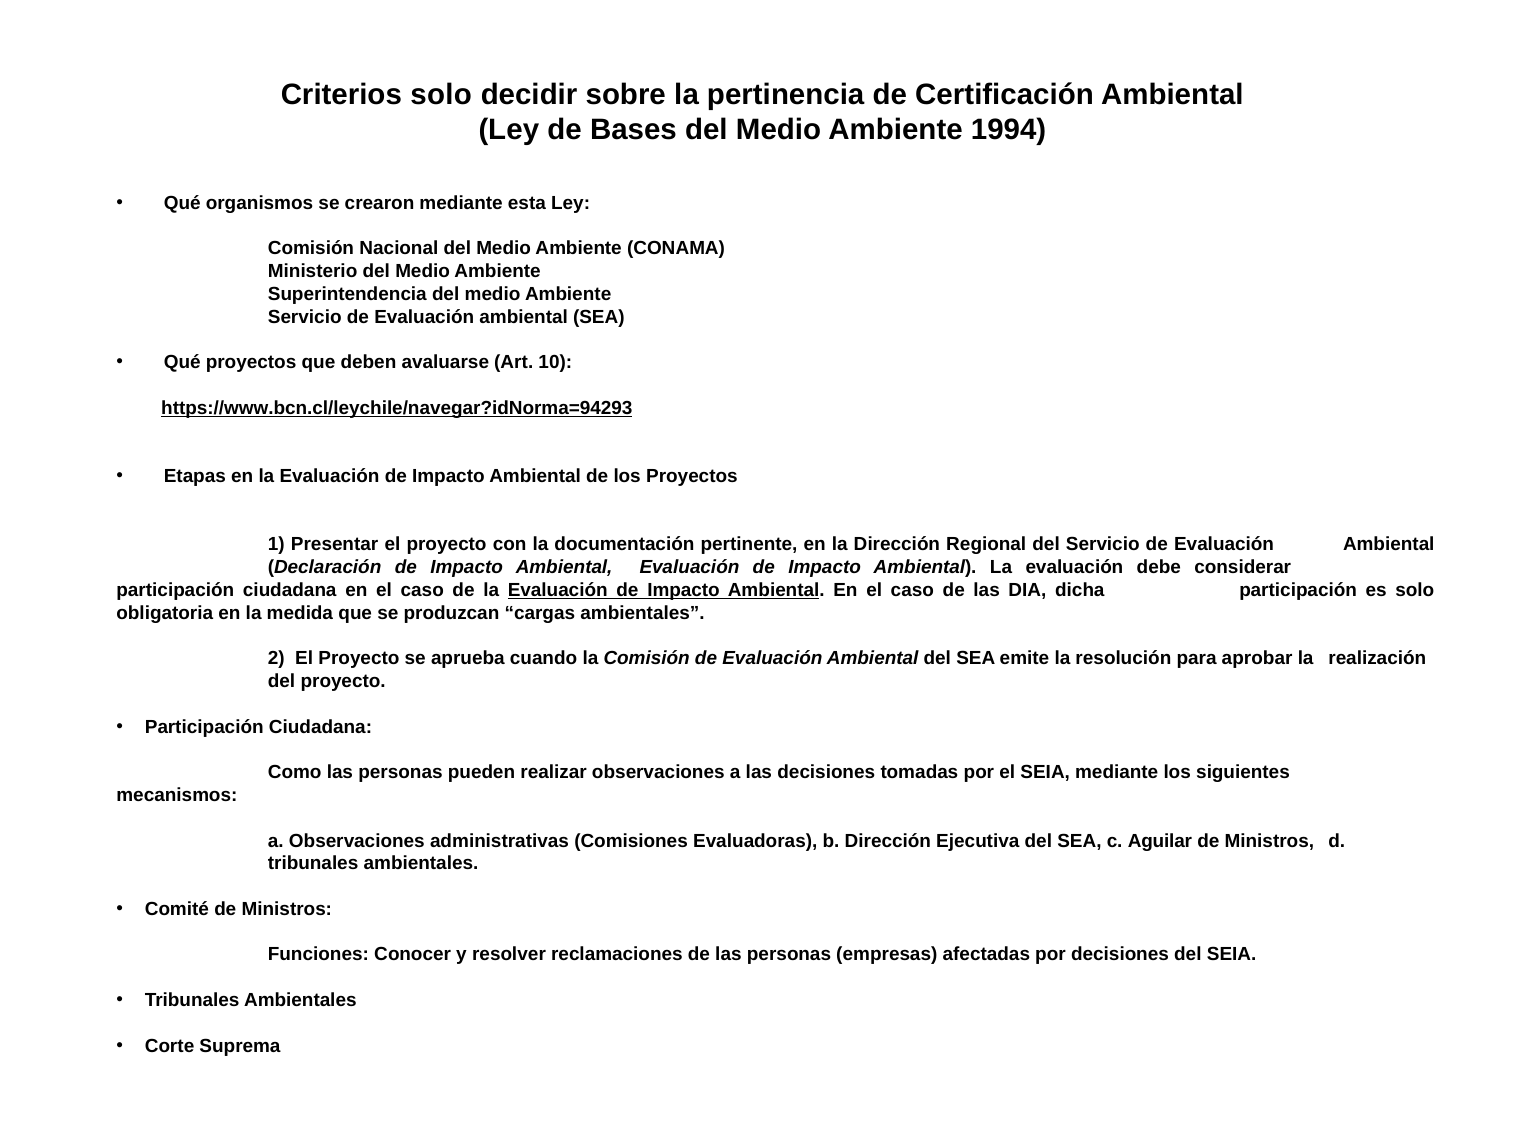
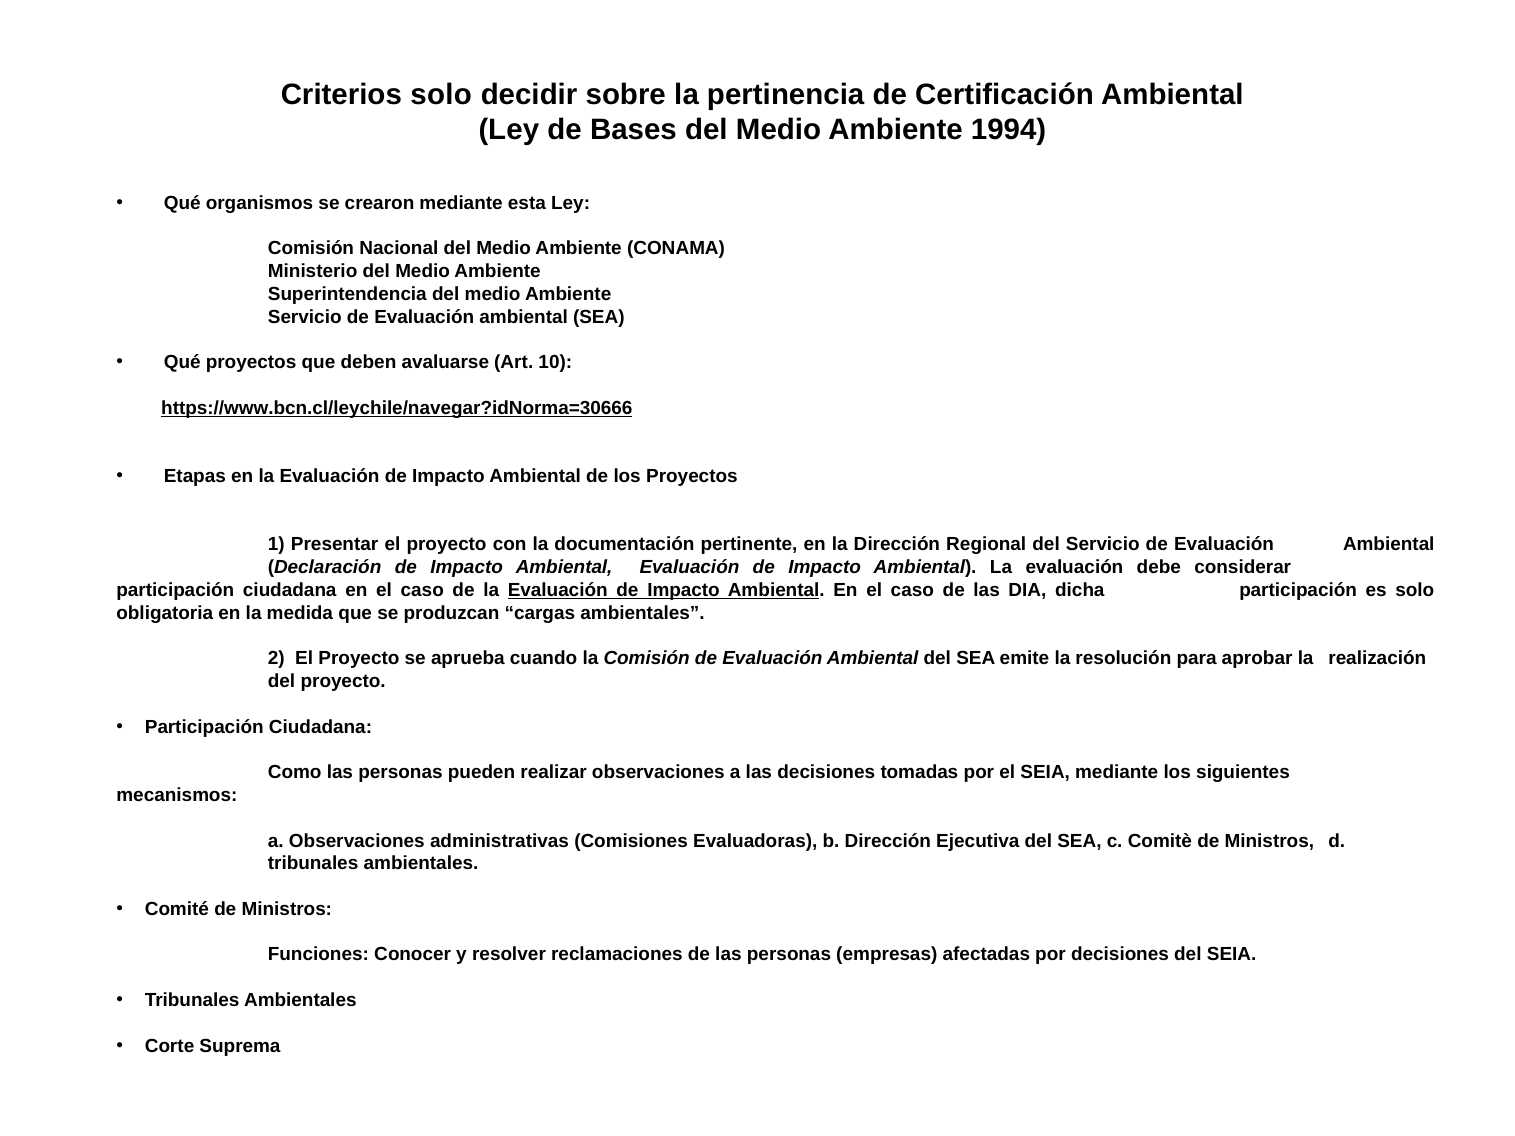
https://www.bcn.cl/leychile/navegar?idNorma=94293: https://www.bcn.cl/leychile/navegar?idNorma=94293 -> https://www.bcn.cl/leychile/navegar?idNorma=30666
Aguilar: Aguilar -> Comitè
